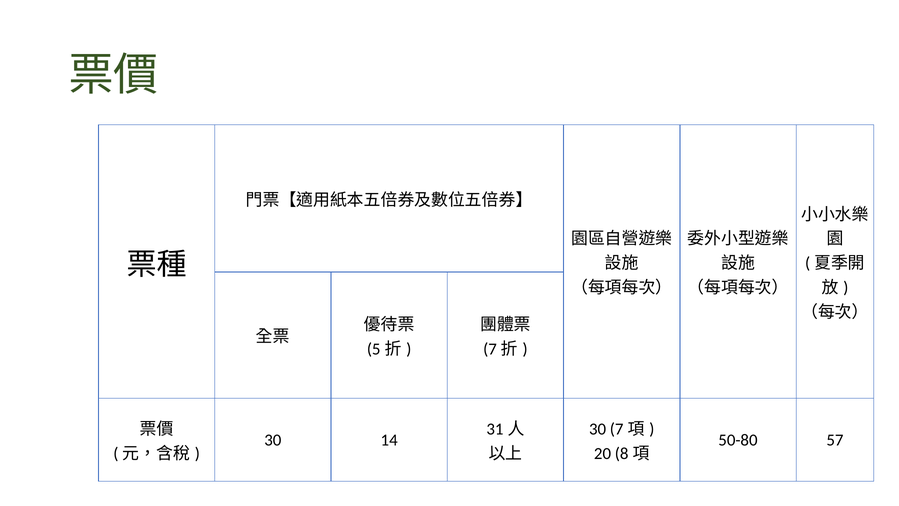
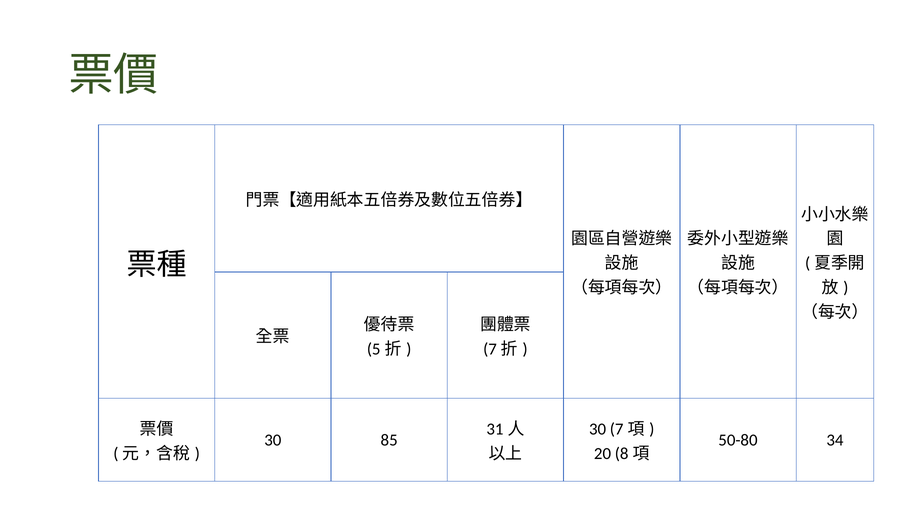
14: 14 -> 85
57: 57 -> 34
